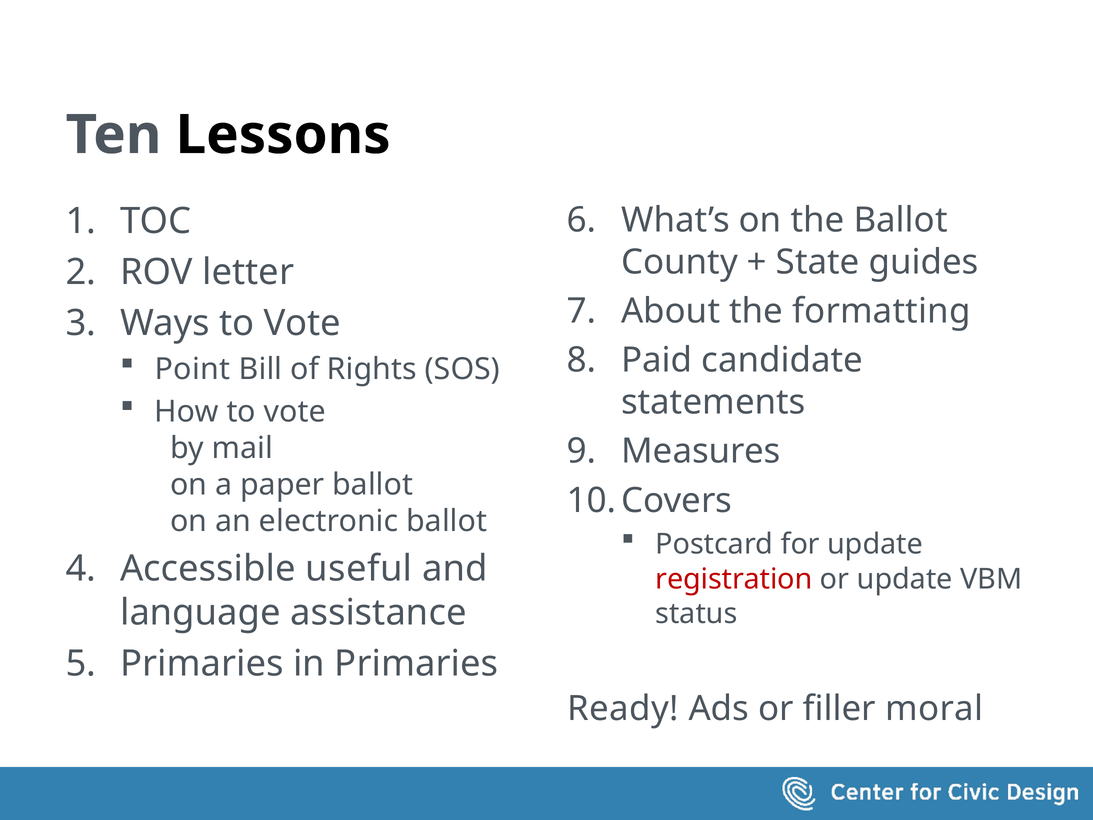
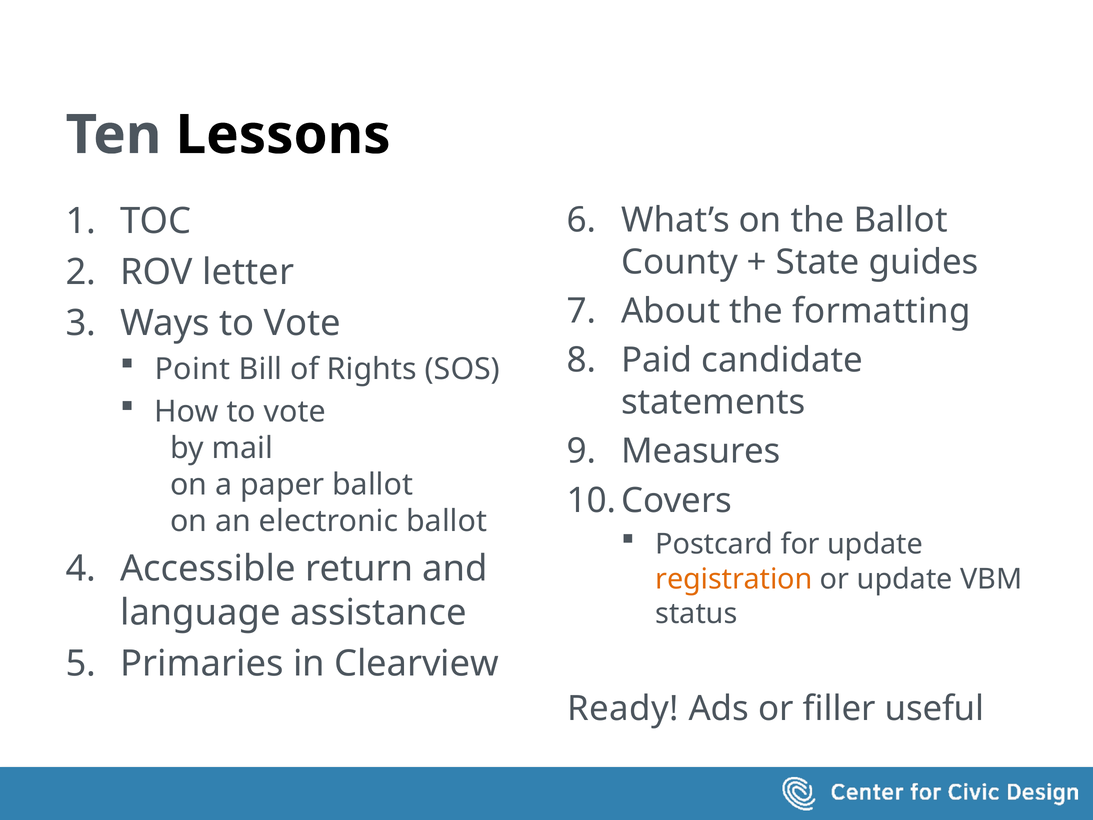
useful: useful -> return
registration colour: red -> orange
in Primaries: Primaries -> Clearview
moral: moral -> useful
